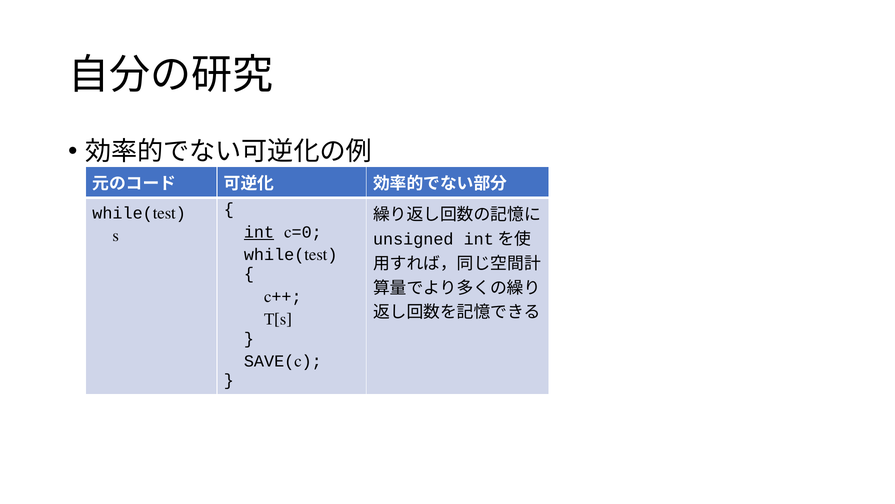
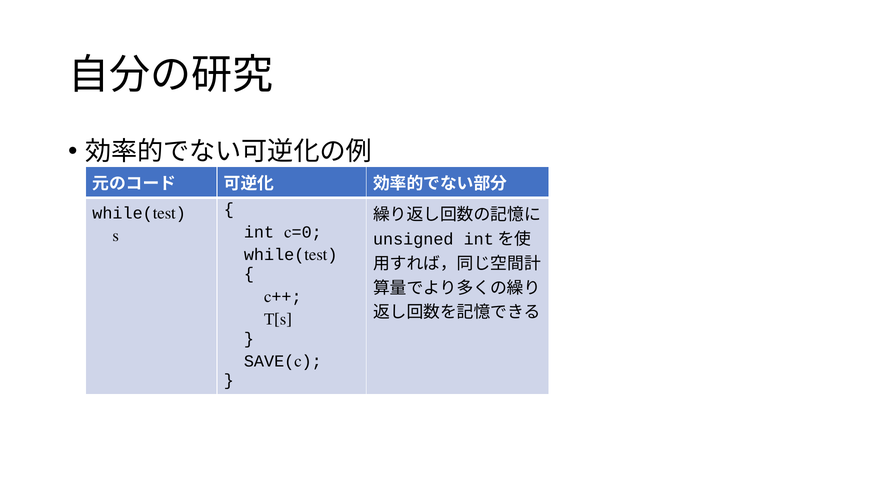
int underline: present -> none
